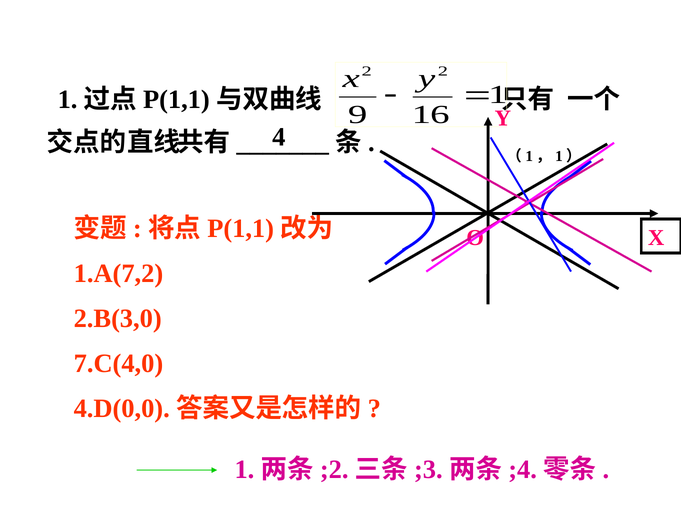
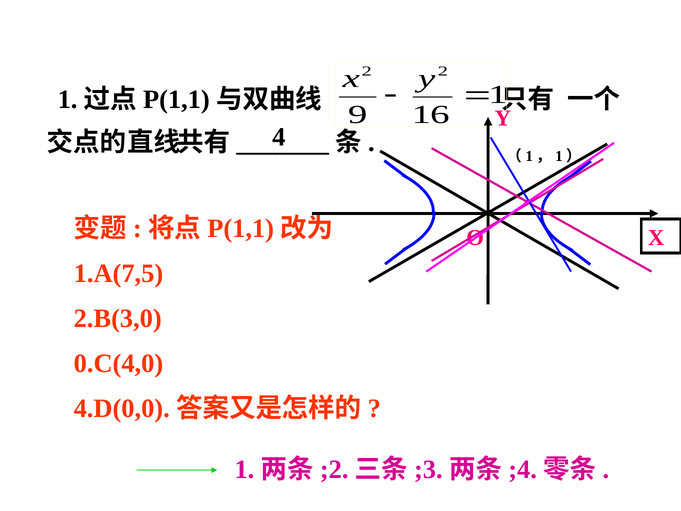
1.A(7,2: 1.A(7,2 -> 1.A(7,5
7.C(4,0: 7.C(4,0 -> 0.C(4,0
